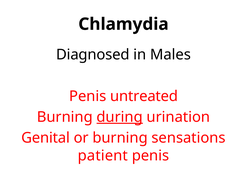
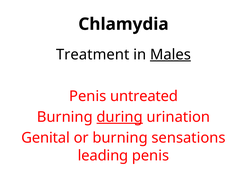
Diagnosed: Diagnosed -> Treatment
Males underline: none -> present
patient: patient -> leading
